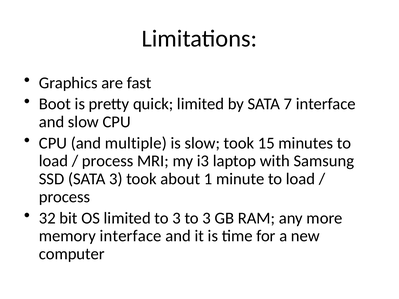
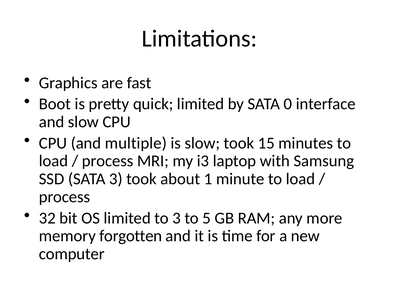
7: 7 -> 0
3 to 3: 3 -> 5
memory interface: interface -> forgotten
